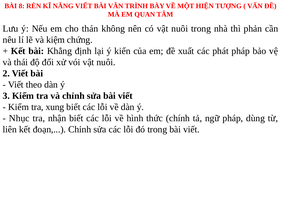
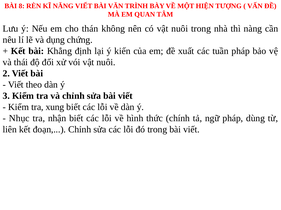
phản: phản -> nàng
kiệm: kiệm -> dụng
phát: phát -> tuần
